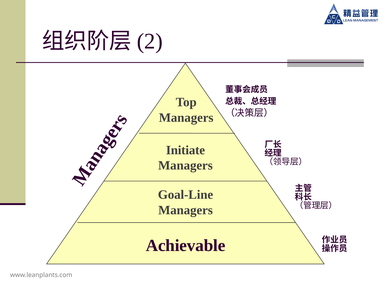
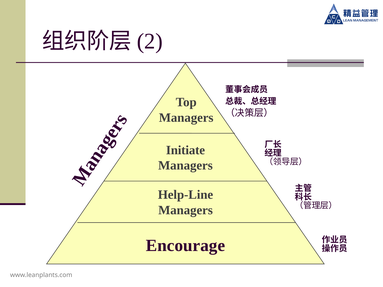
Goal-Line: Goal-Line -> Help-Line
Achievable: Achievable -> Encourage
